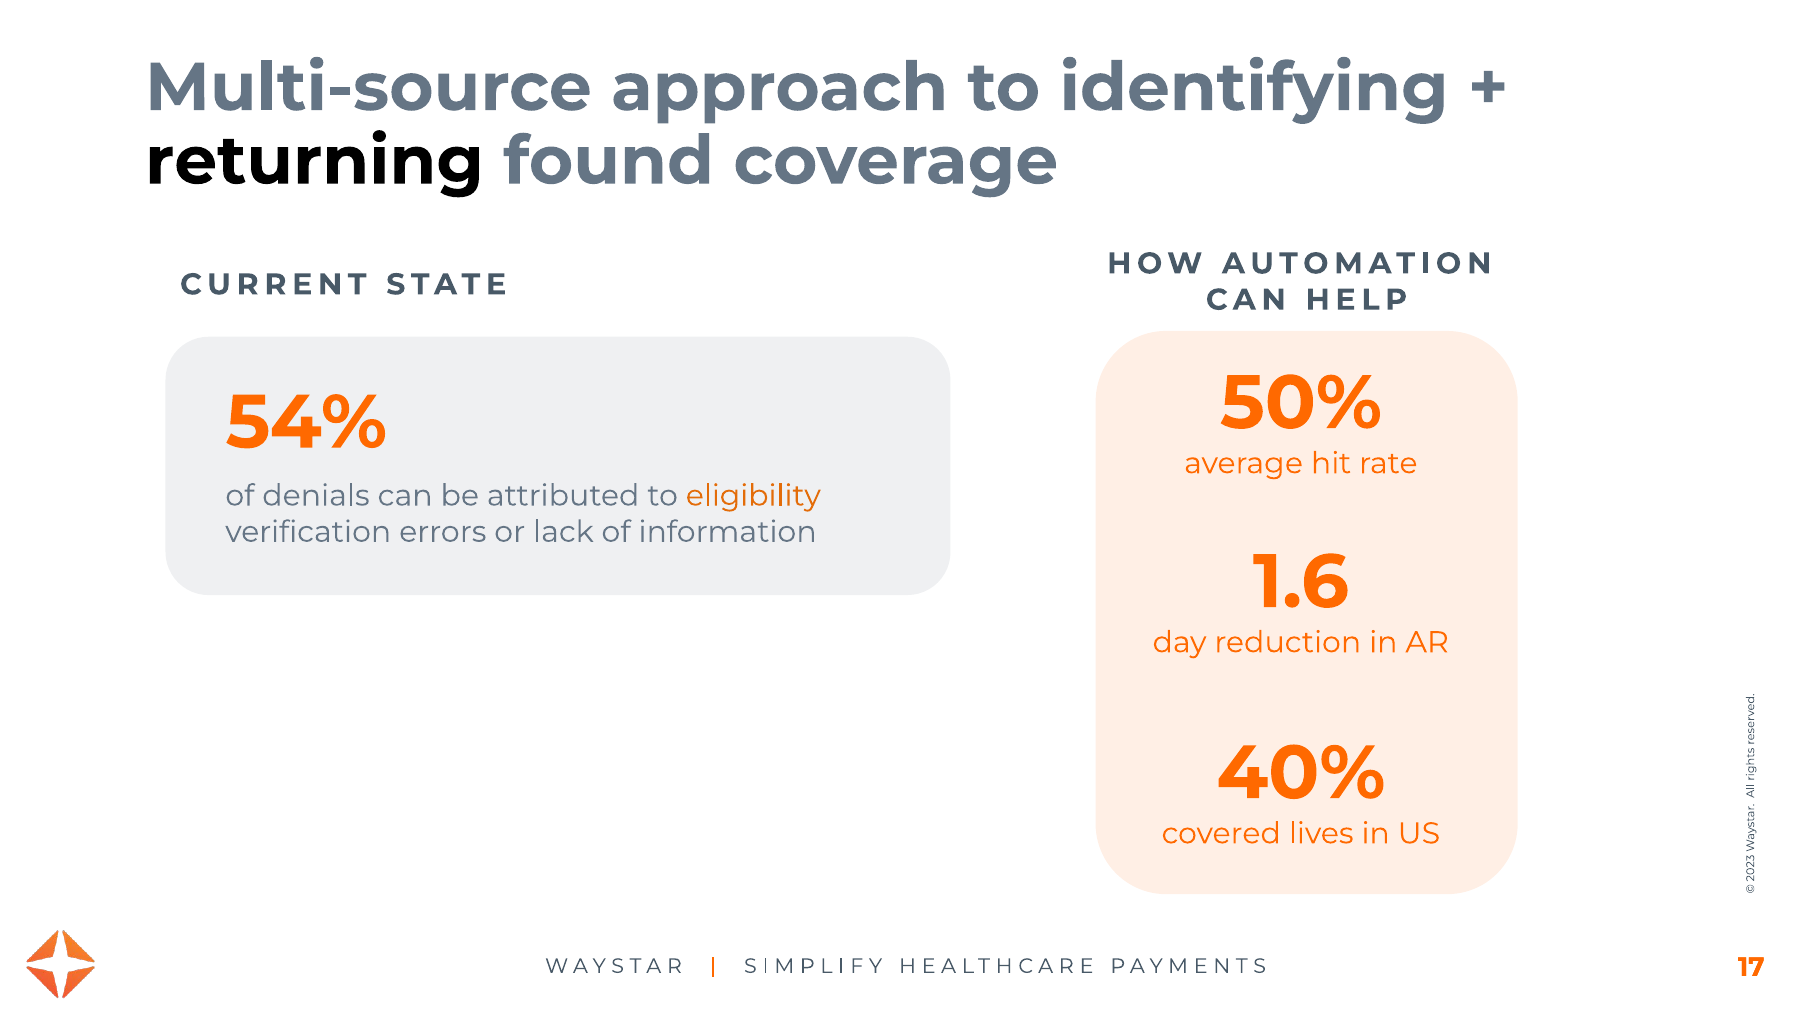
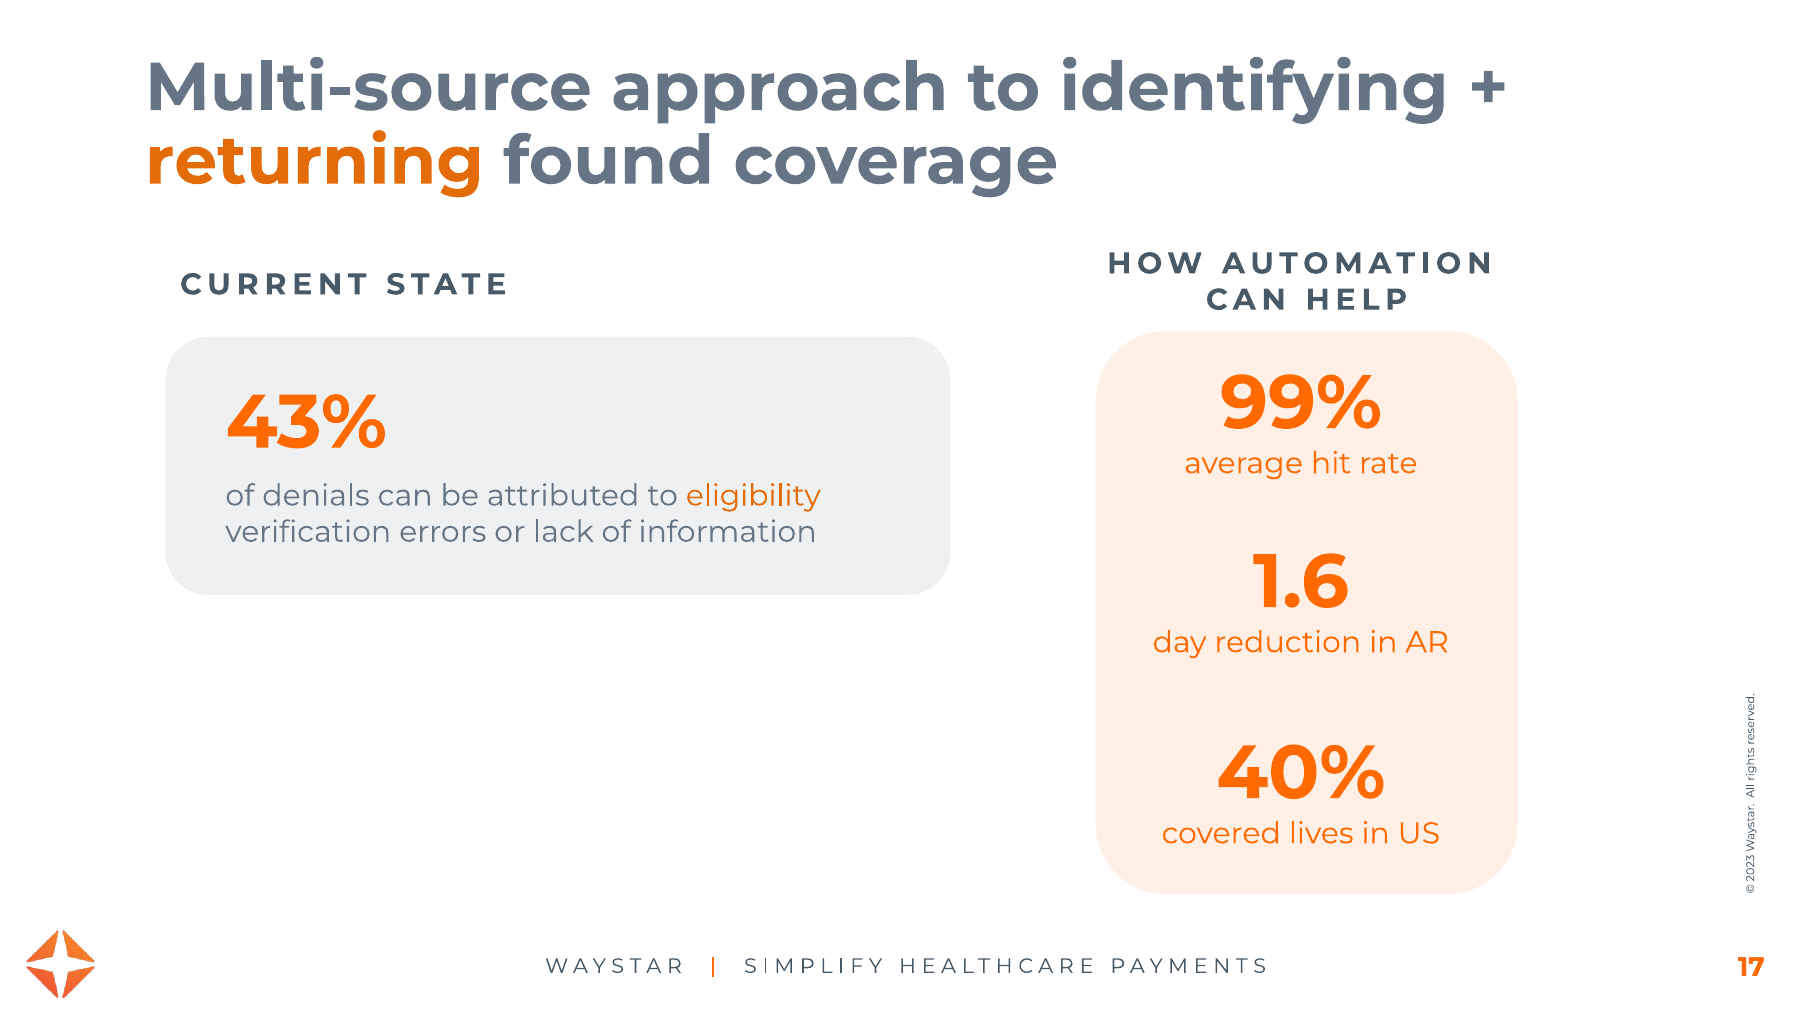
returning colour: black -> orange
50%: 50% -> 99%
54%: 54% -> 43%
